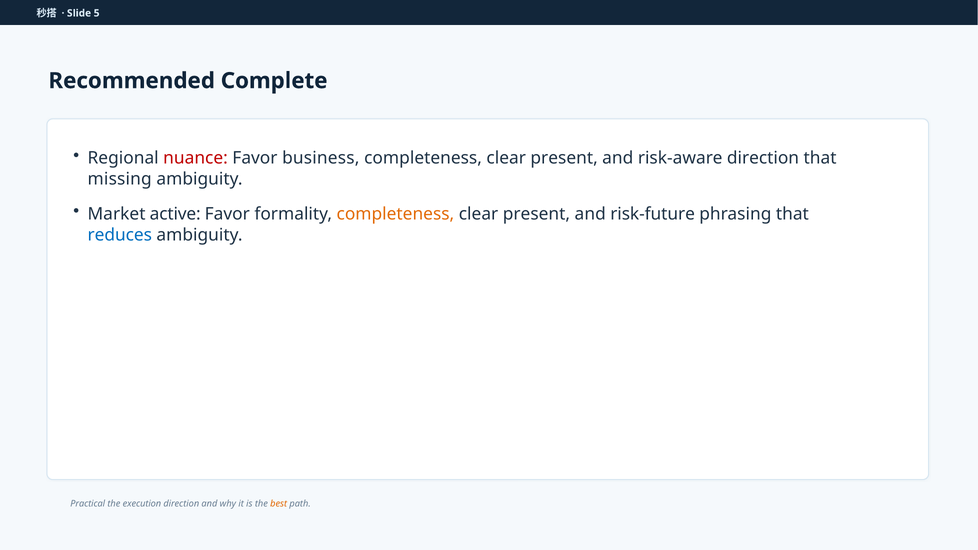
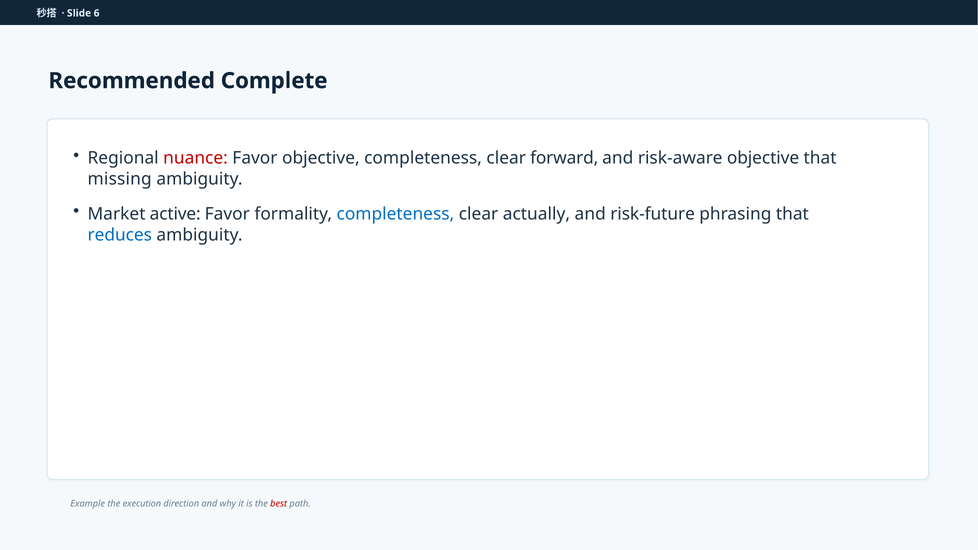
5: 5 -> 6
Favor business: business -> objective
present at (564, 158): present -> forward
risk-aware direction: direction -> objective
completeness at (395, 214) colour: orange -> blue
present at (536, 214): present -> actually
Practical: Practical -> Example
best colour: orange -> red
